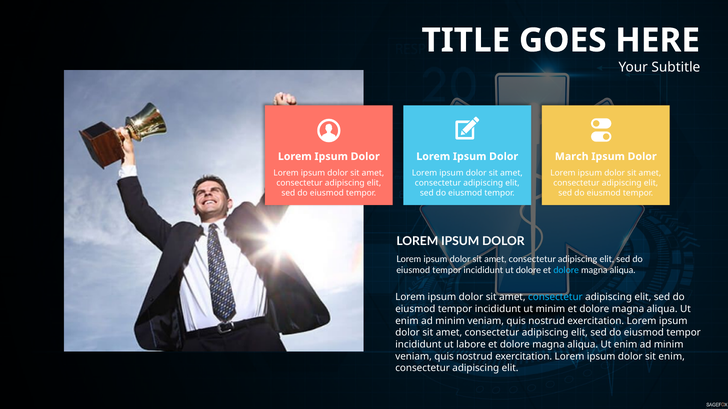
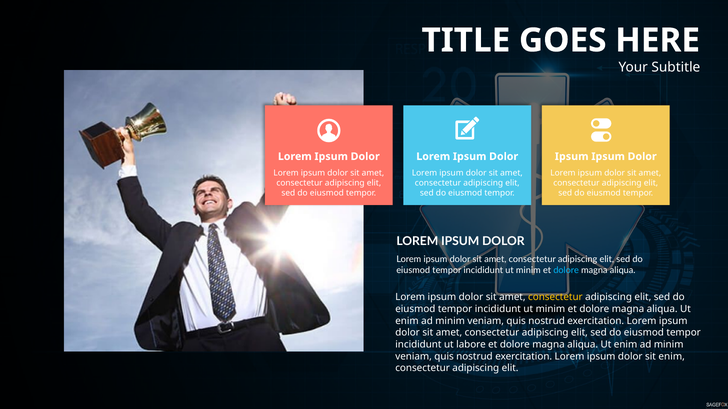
March at (572, 157): March -> Ipsum
dolore at (528, 270): dolore -> minim
consectetur at (555, 298) colour: light blue -> yellow
